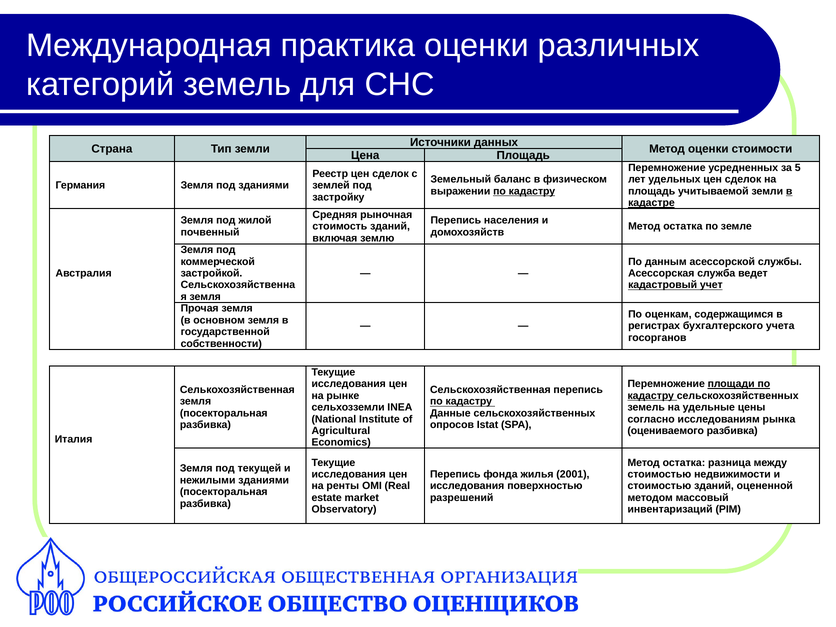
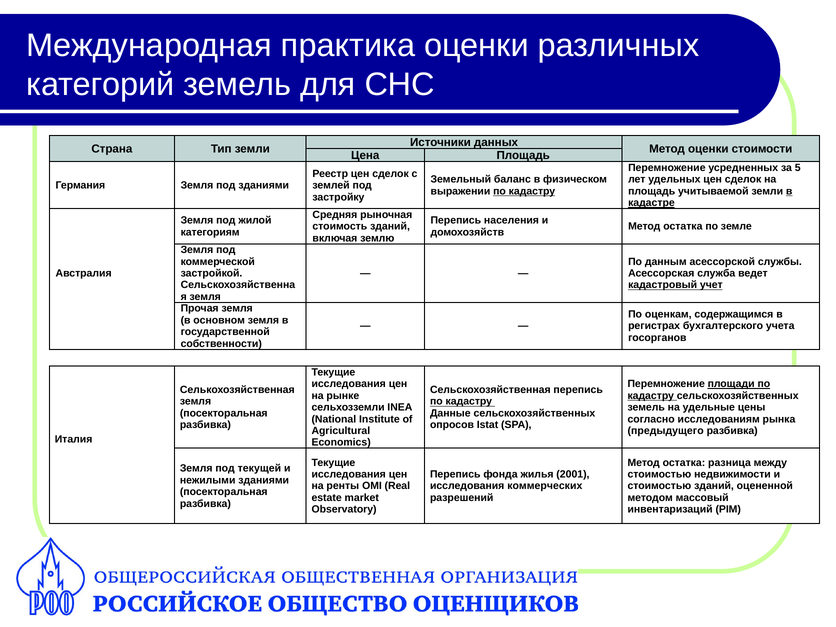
почвенный: почвенный -> категориям
оцениваемого: оцениваемого -> предыдущего
поверхностью: поверхностью -> коммерческих
